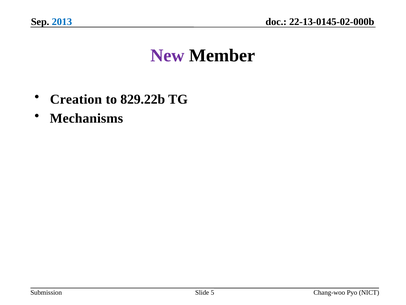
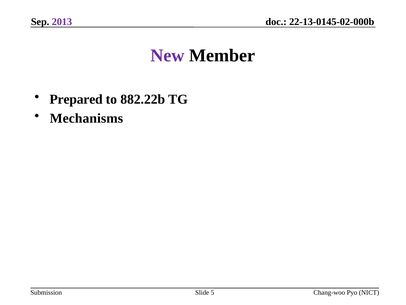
2013 colour: blue -> purple
Creation: Creation -> Prepared
829.22b: 829.22b -> 882.22b
